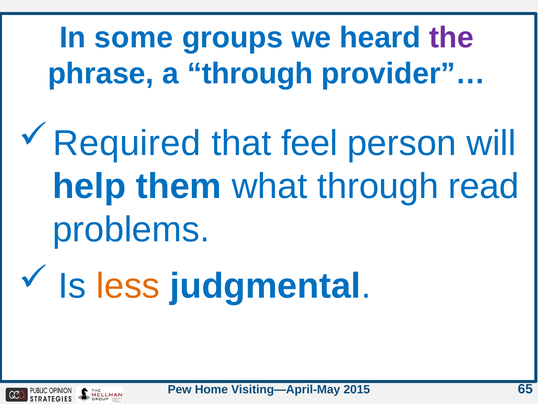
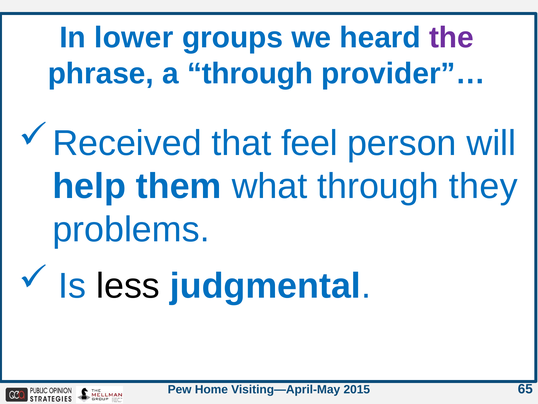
some: some -> lower
Required: Required -> Received
read: read -> they
less colour: orange -> black
